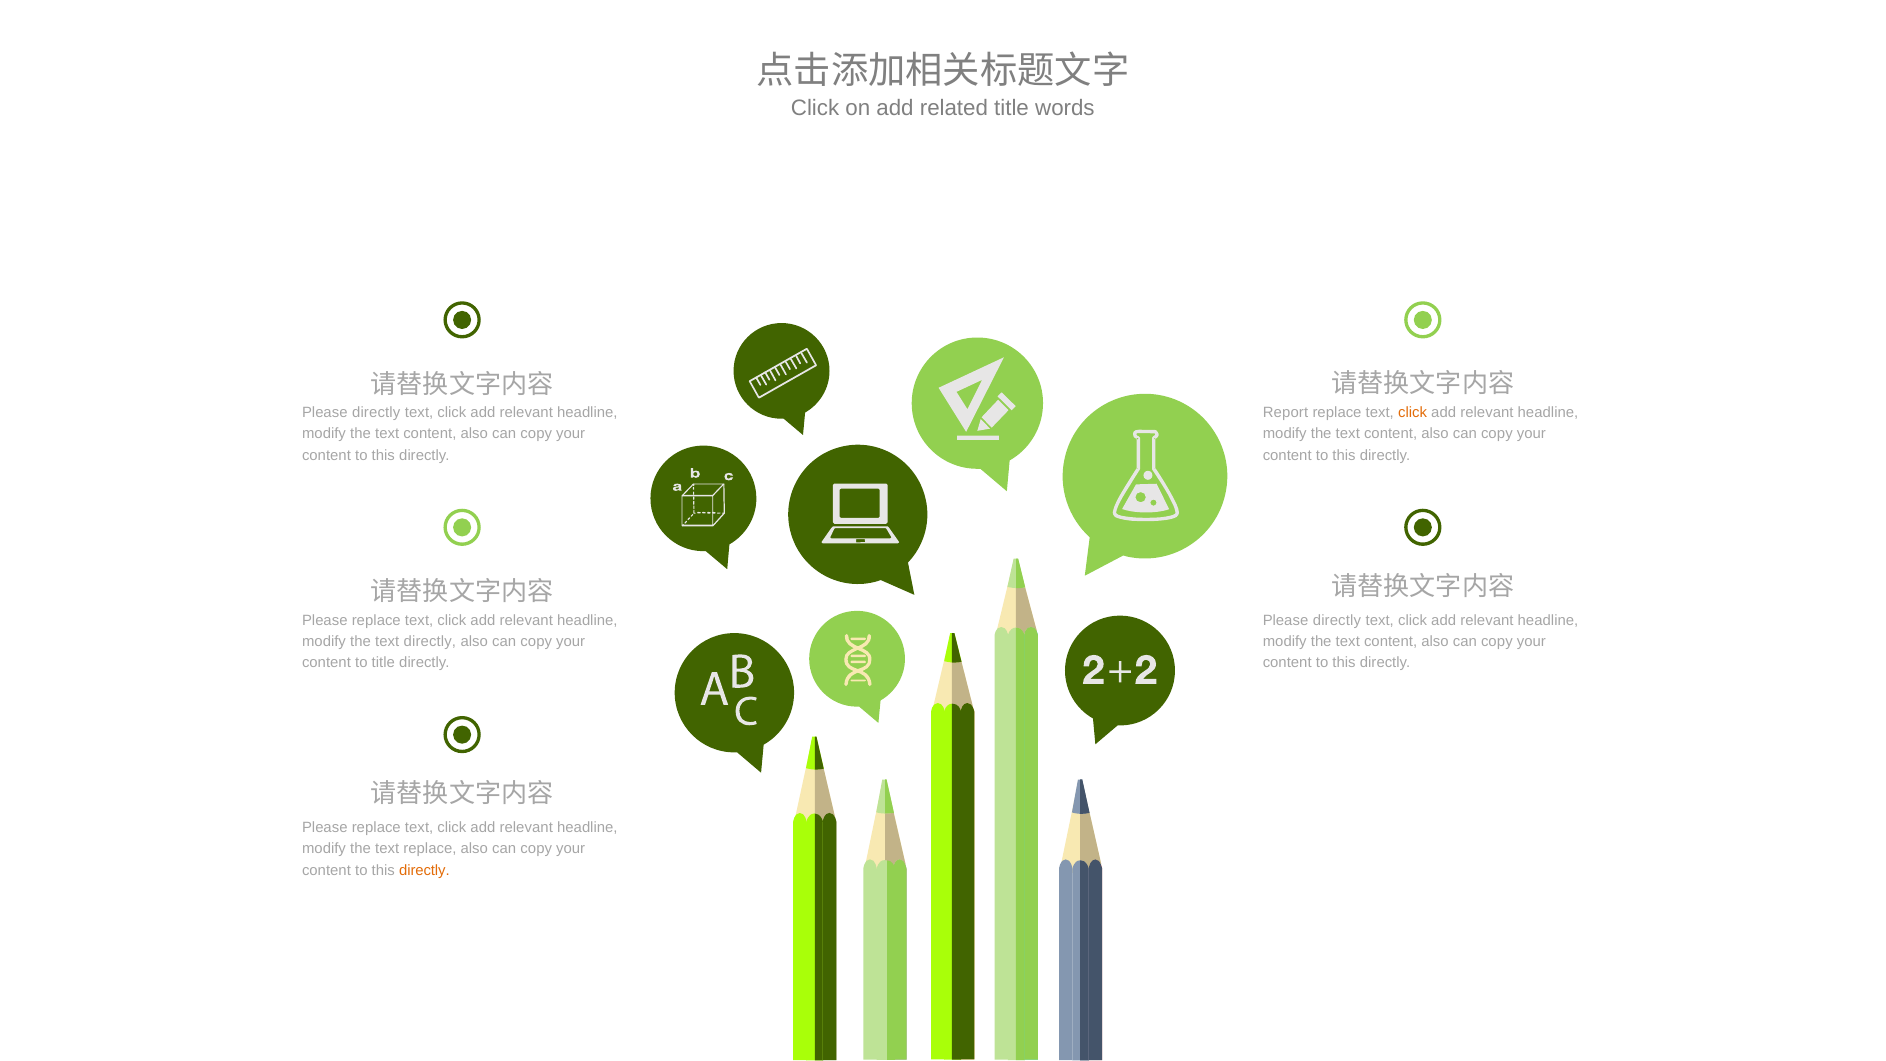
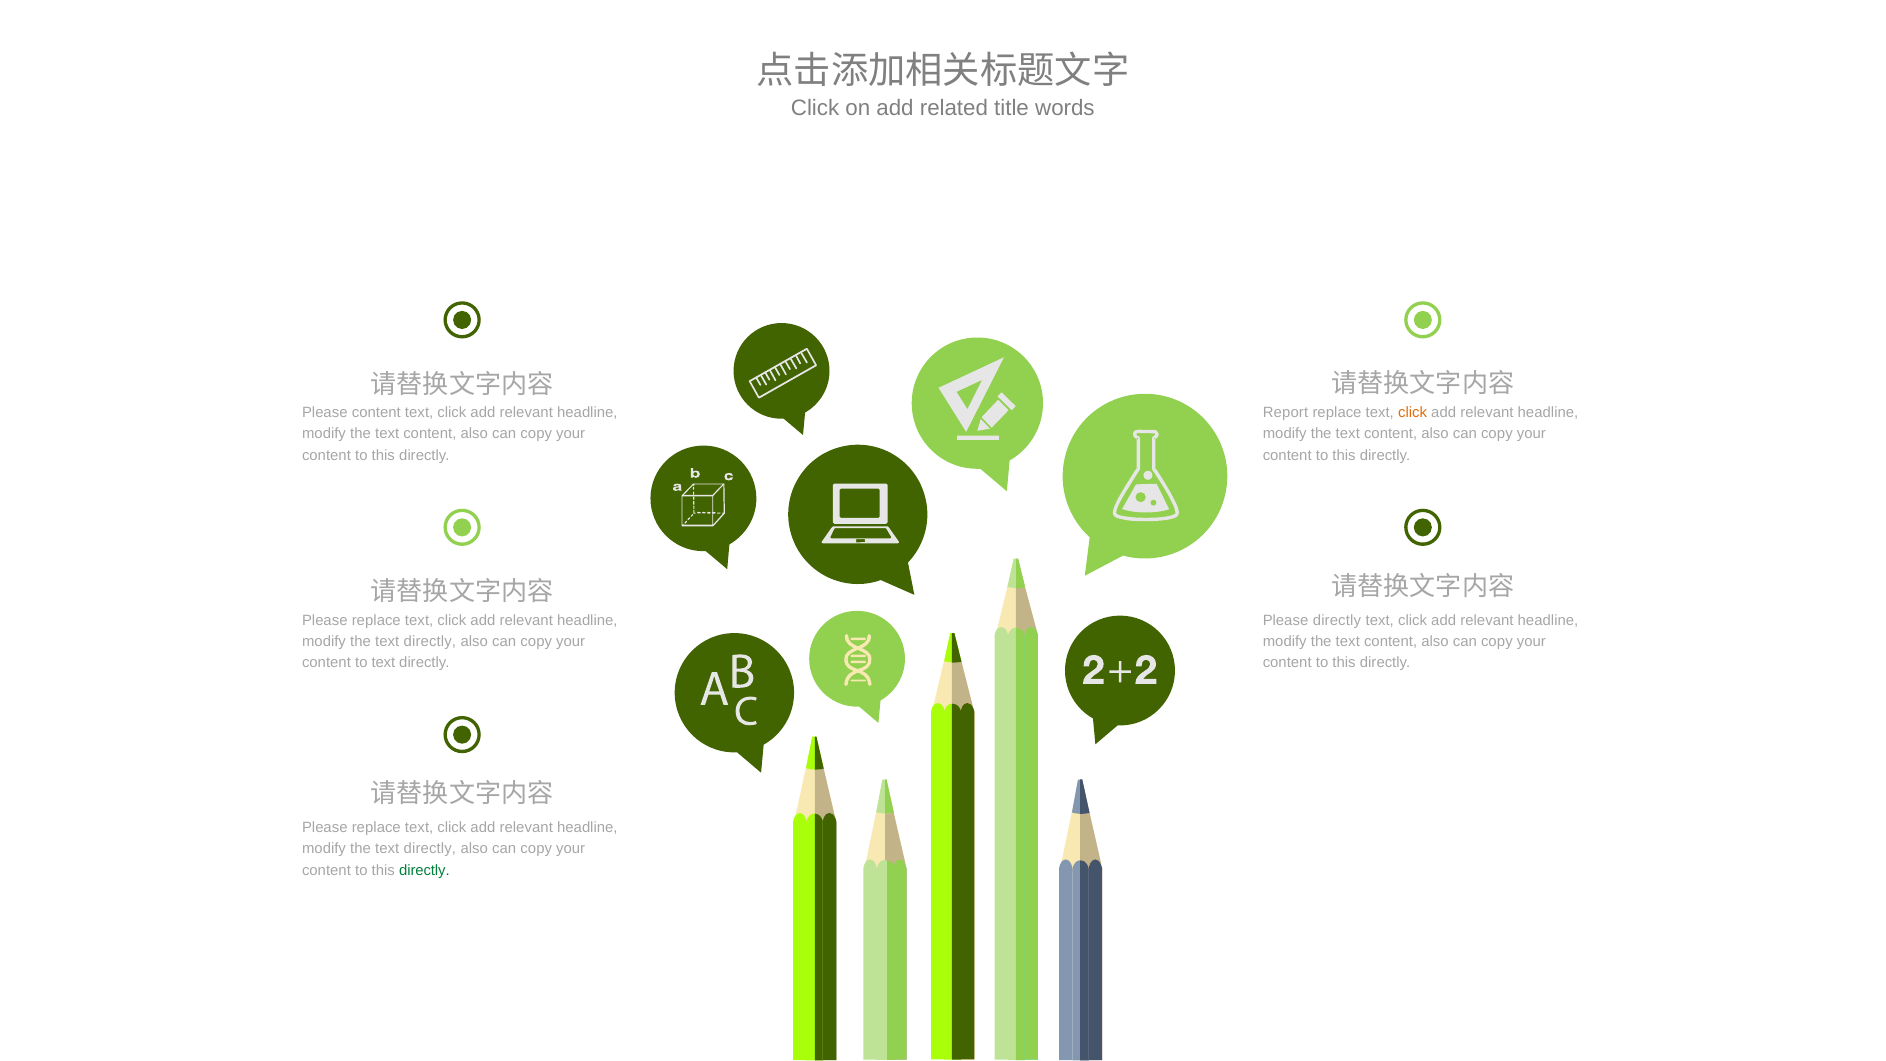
directly at (376, 413): directly -> content
to title: title -> text
replace at (430, 849): replace -> directly
directly at (424, 870) colour: orange -> green
